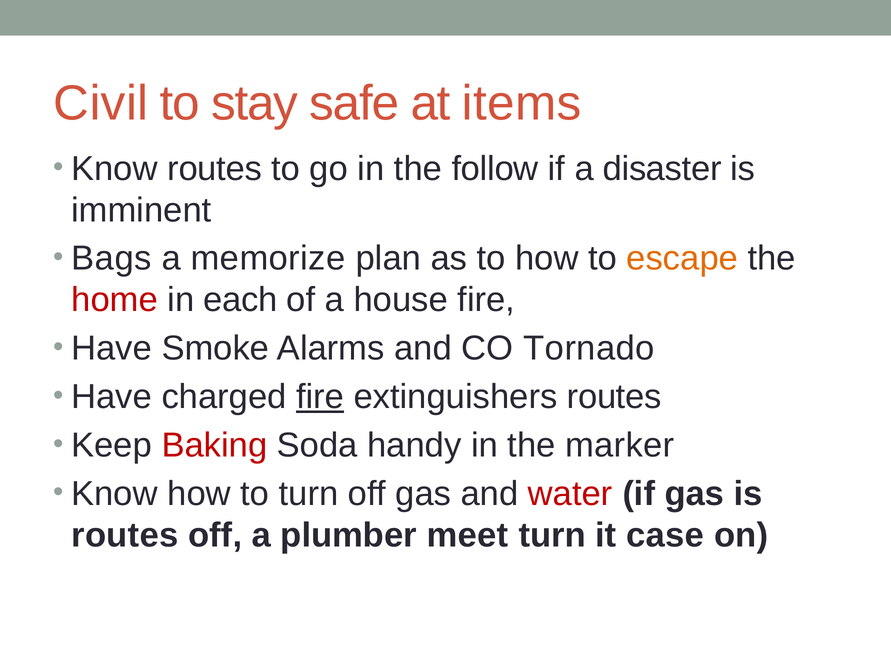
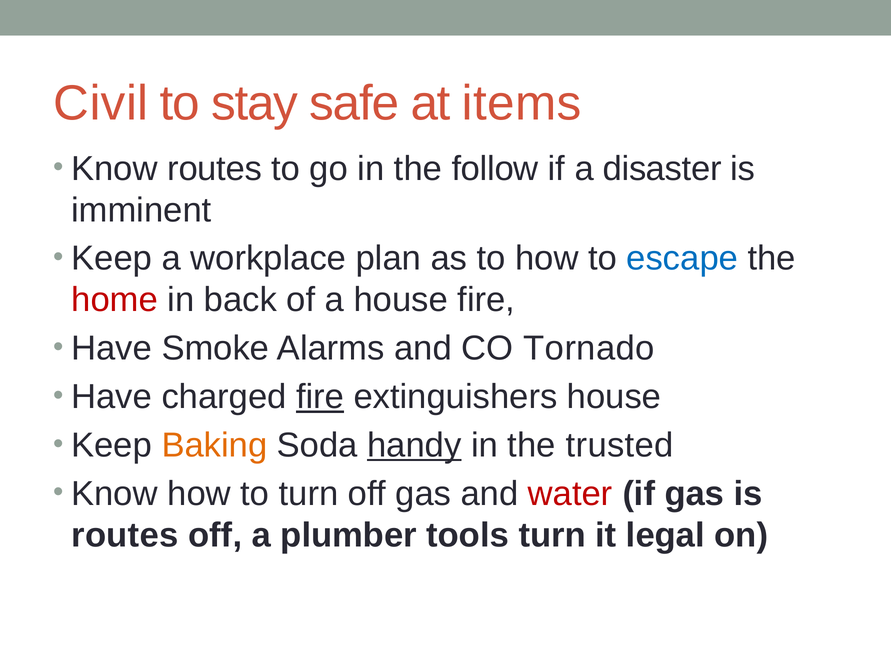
Bags at (111, 259): Bags -> Keep
memorize: memorize -> workplace
escape colour: orange -> blue
each: each -> back
extinguishers routes: routes -> house
Baking colour: red -> orange
handy underline: none -> present
marker: marker -> trusted
meet: meet -> tools
case: case -> legal
